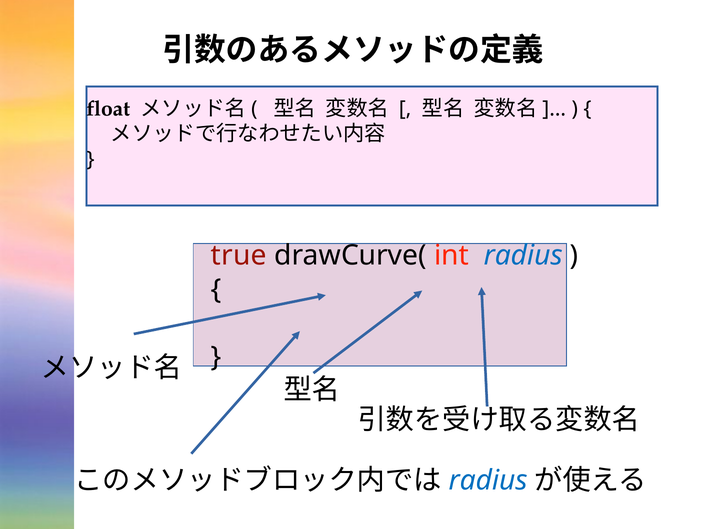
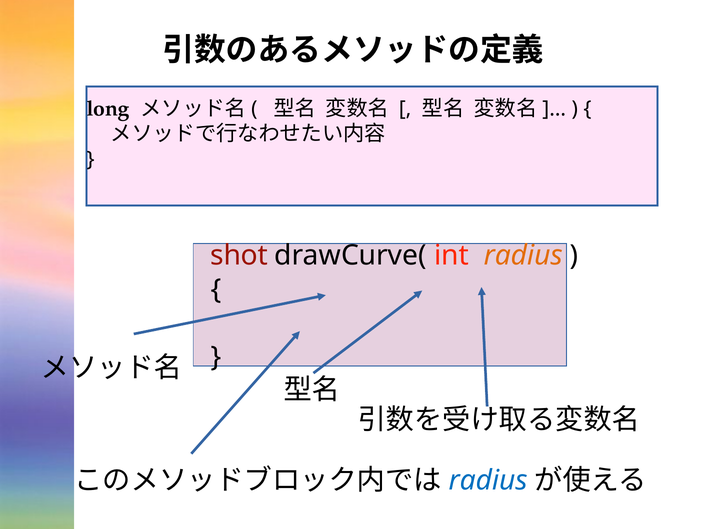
float: float -> long
true: true -> shot
radius at (523, 256) colour: blue -> orange
